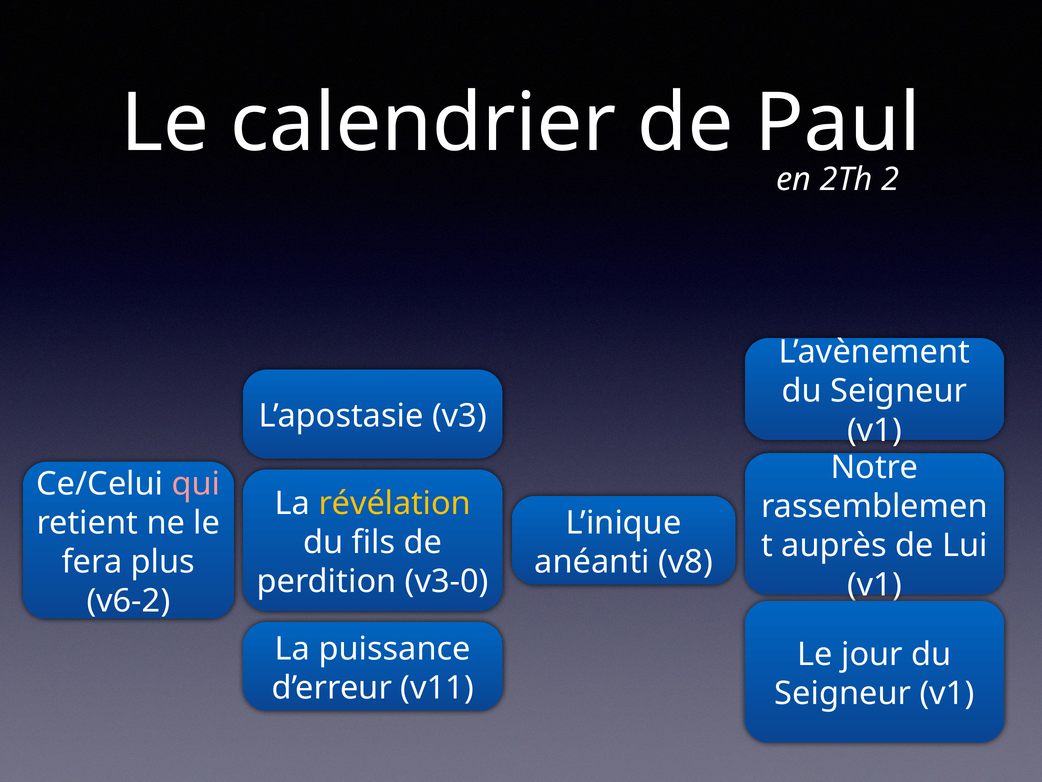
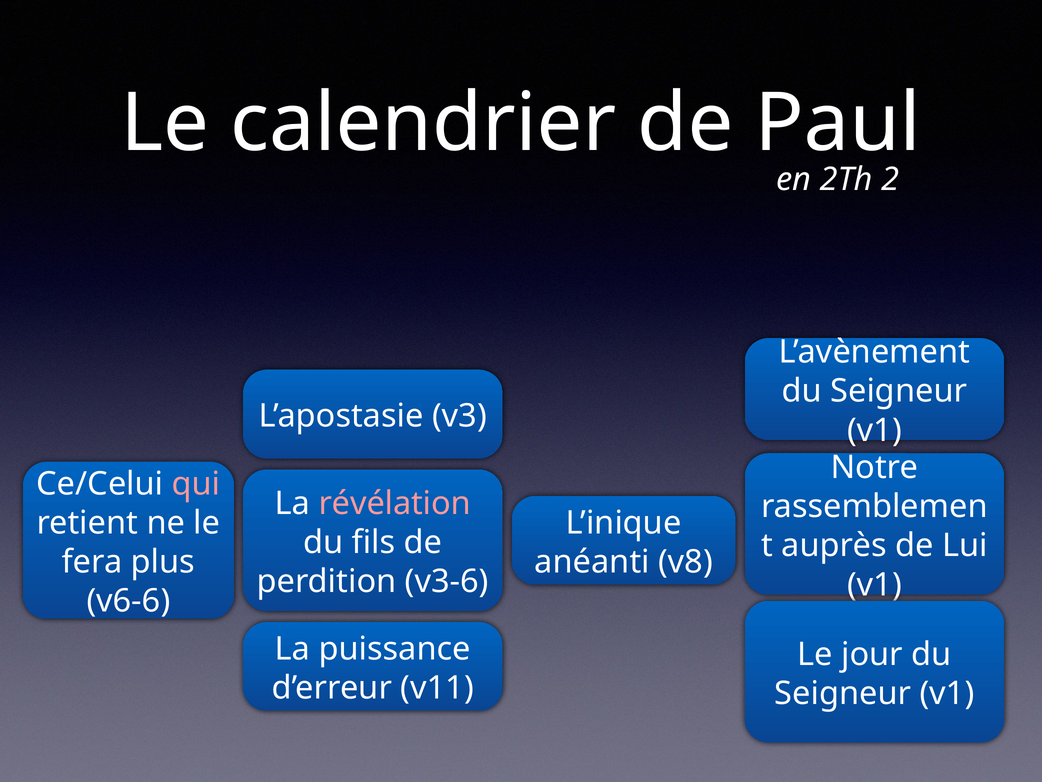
révélation colour: yellow -> pink
v3-0: v3-0 -> v3-6
v6-2: v6-2 -> v6-6
